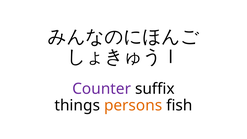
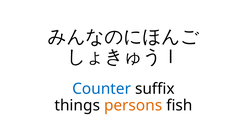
Counter colour: purple -> blue
